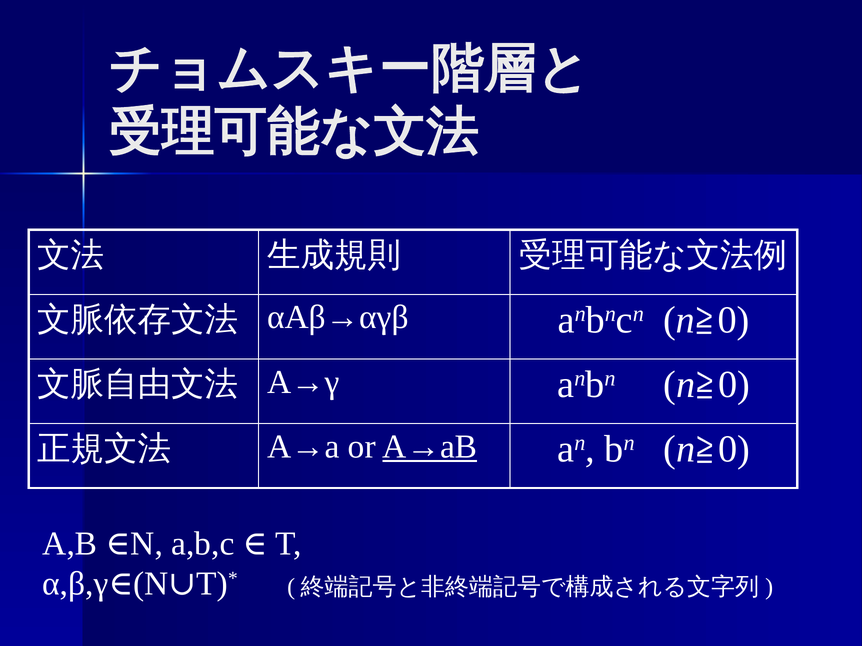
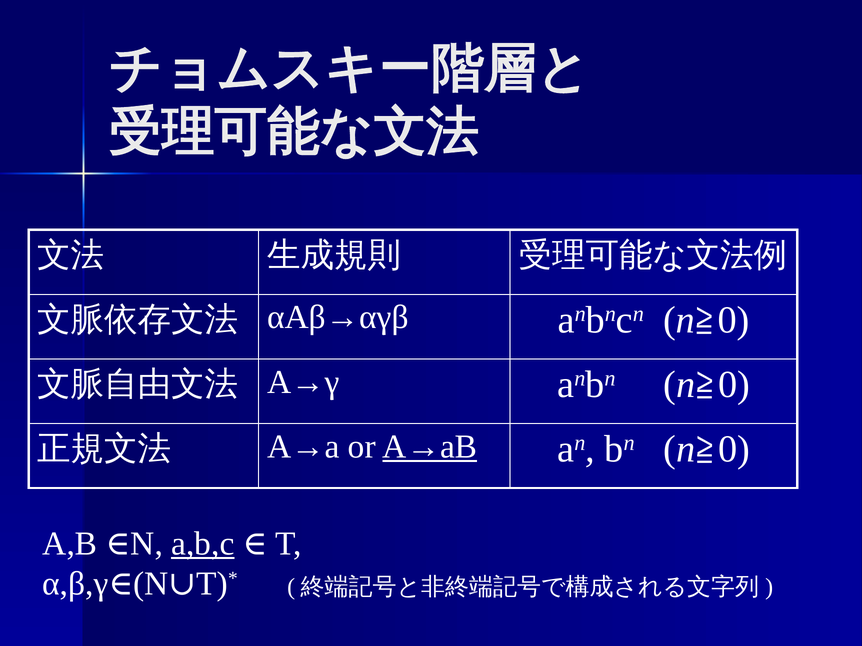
a,b,c underline: none -> present
